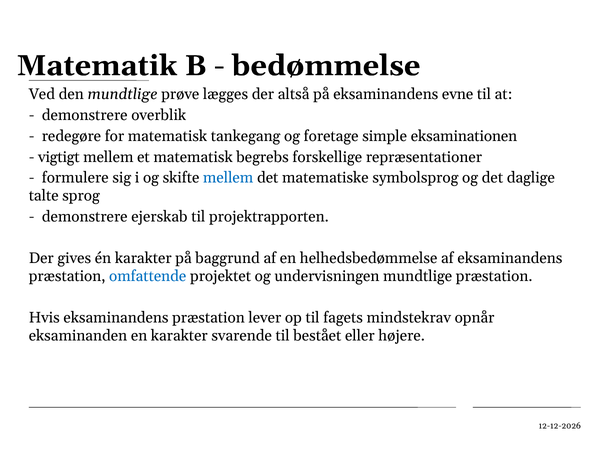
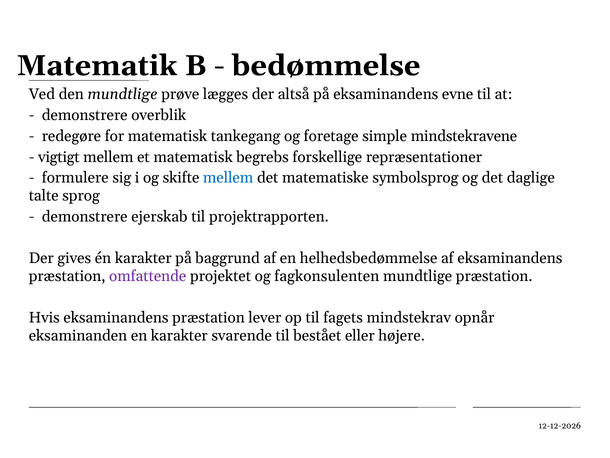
eksaminationen: eksaminationen -> mindstekravene
omfattende colour: blue -> purple
undervisningen: undervisningen -> fagkonsulenten
